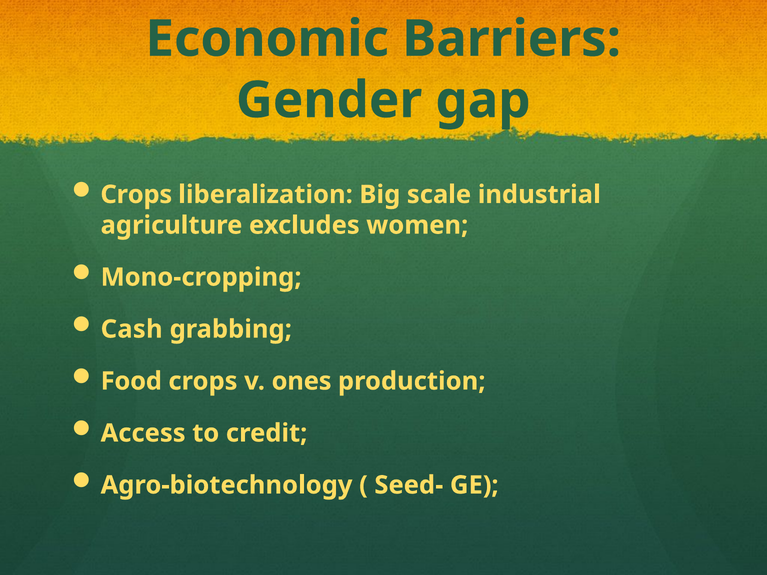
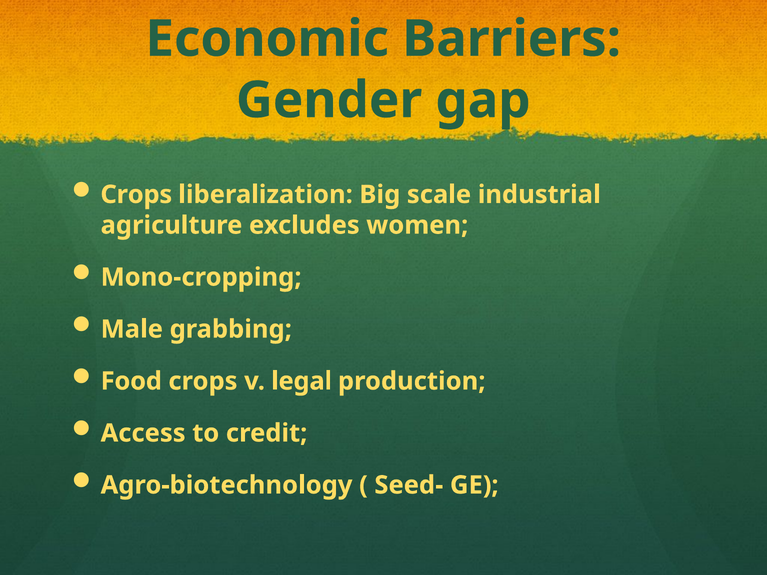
Cash: Cash -> Male
ones: ones -> legal
